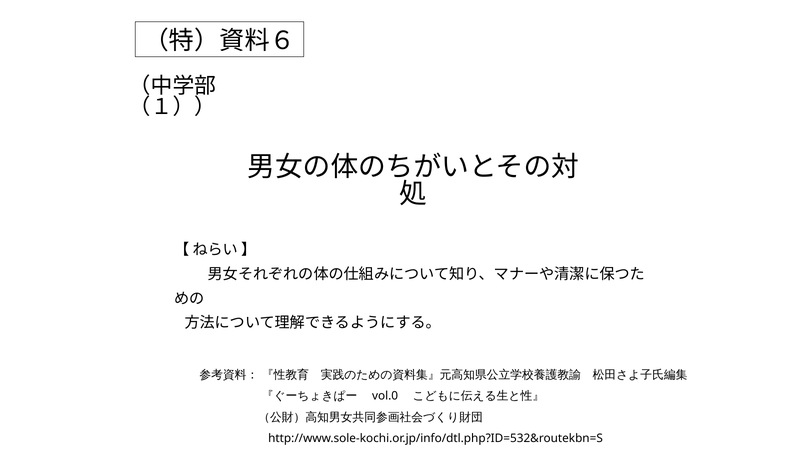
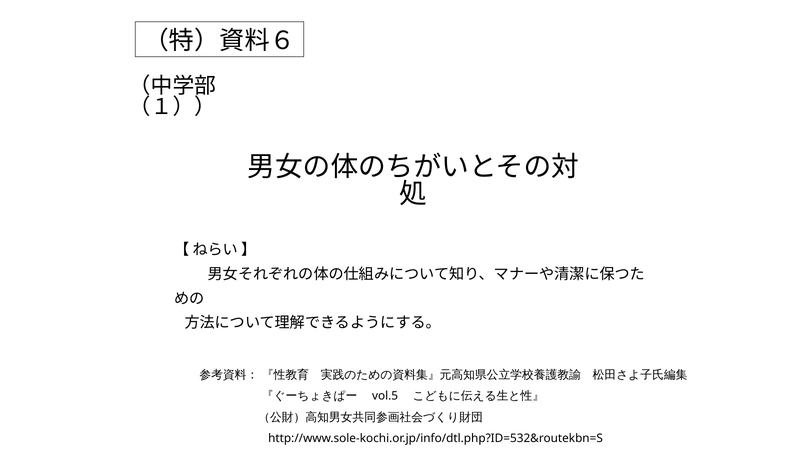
vol.0: vol.0 -> vol.5
